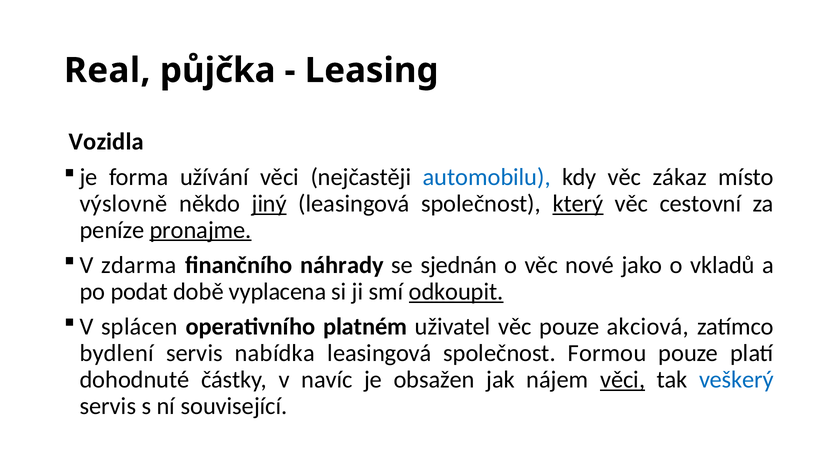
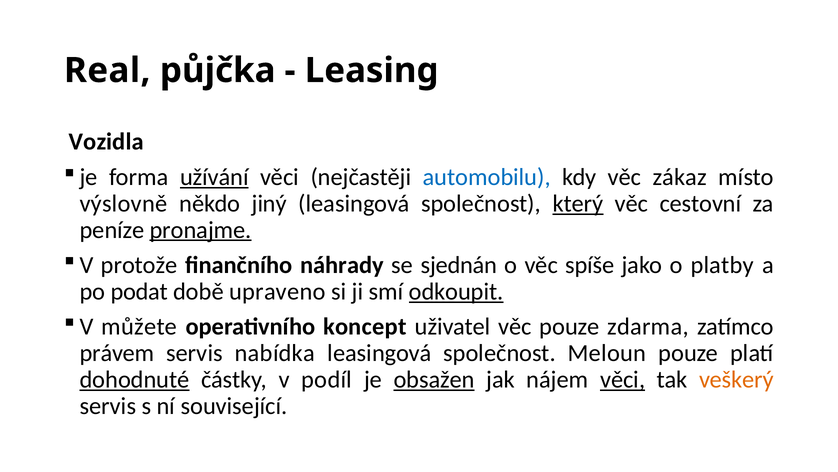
užívání underline: none -> present
jiný underline: present -> none
zdarma: zdarma -> protože
nové: nové -> spíše
vkladů: vkladů -> platby
vyplacena: vyplacena -> upraveno
splácen: splácen -> můžete
platném: platném -> koncept
akciová: akciová -> zdarma
bydlení: bydlení -> právem
Formou: Formou -> Meloun
dohodnuté underline: none -> present
navíc: navíc -> podíl
obsažen underline: none -> present
veškerý colour: blue -> orange
